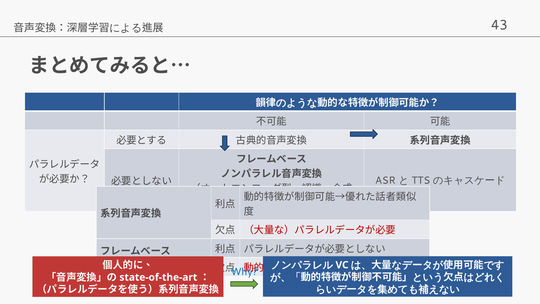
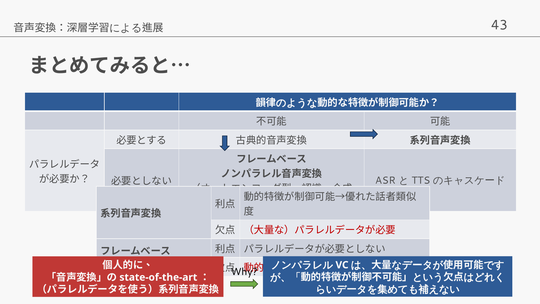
Why colour: blue -> black
